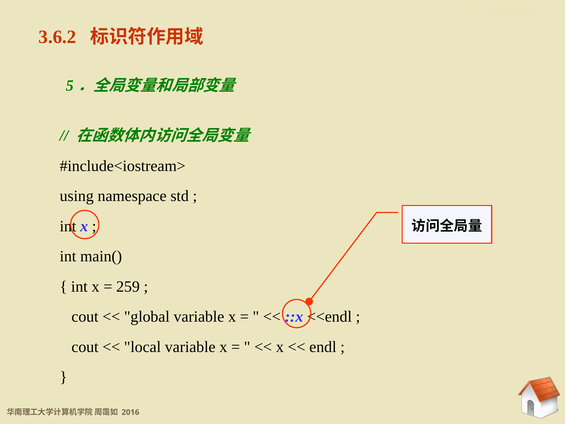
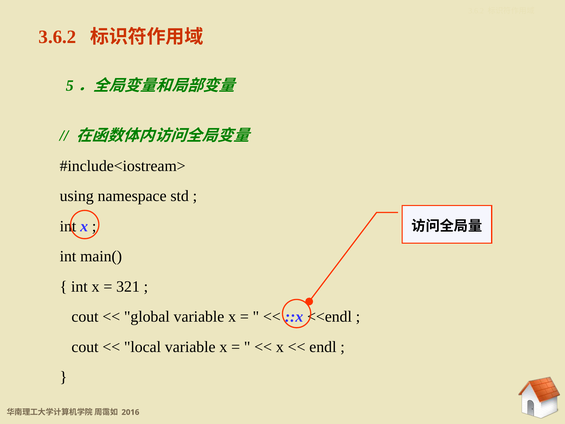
259: 259 -> 321
